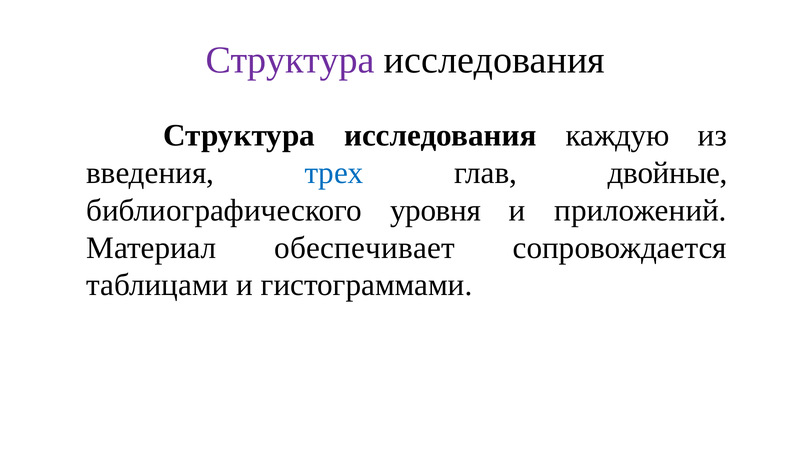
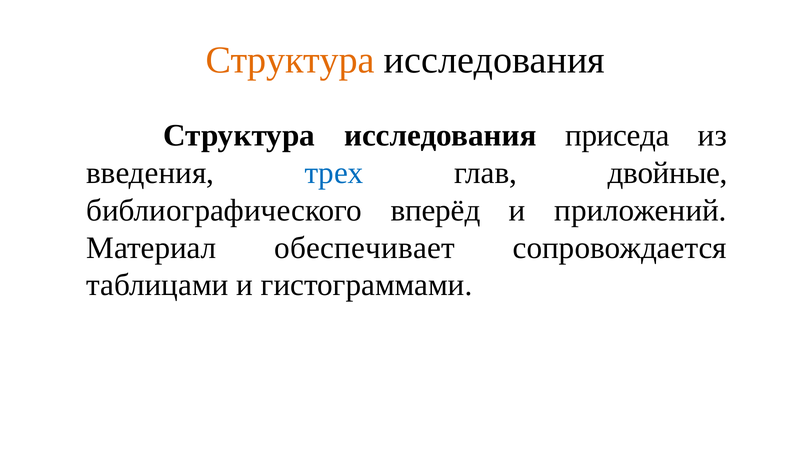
Структура at (290, 60) colour: purple -> orange
каждую: каждую -> приседа
уровня: уровня -> вперёд
